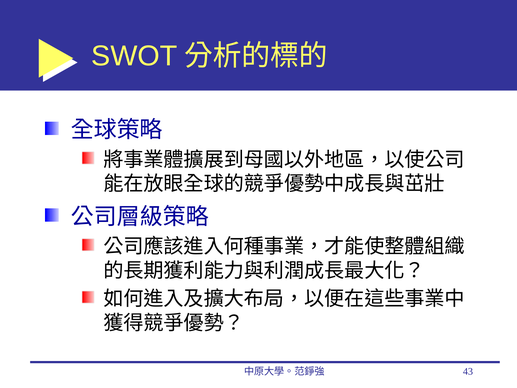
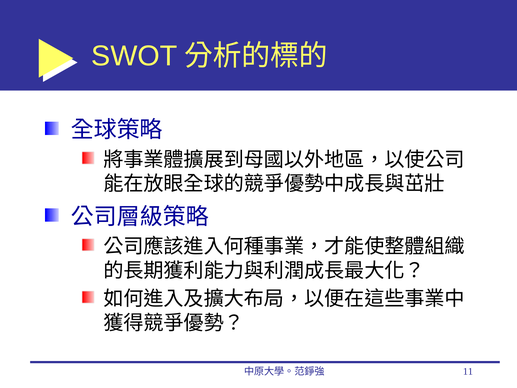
43: 43 -> 11
